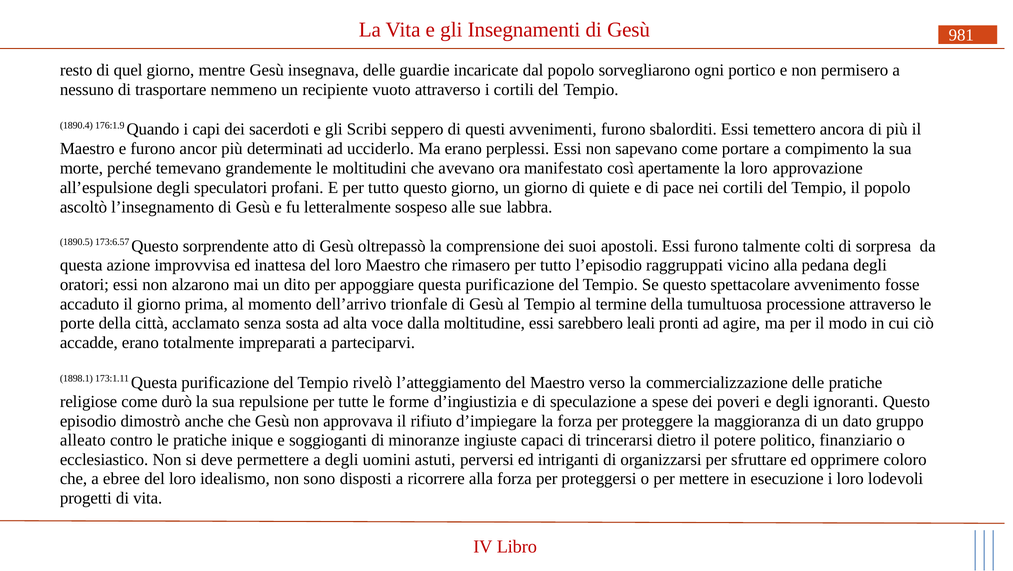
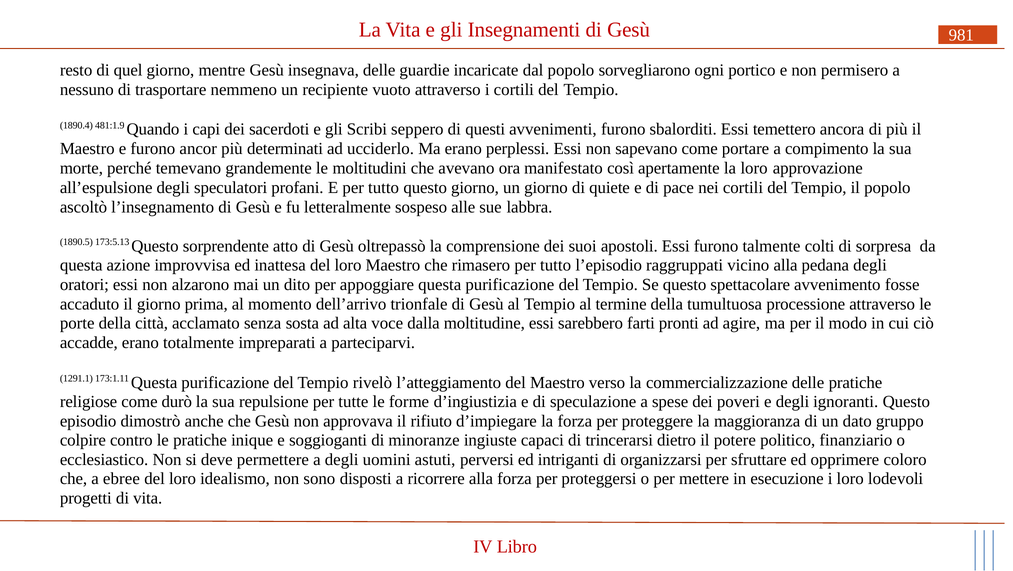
176:1.9: 176:1.9 -> 481:1.9
173:6.57: 173:6.57 -> 173:5.13
leali: leali -> farti
1898.1: 1898.1 -> 1291.1
alleato: alleato -> colpire
